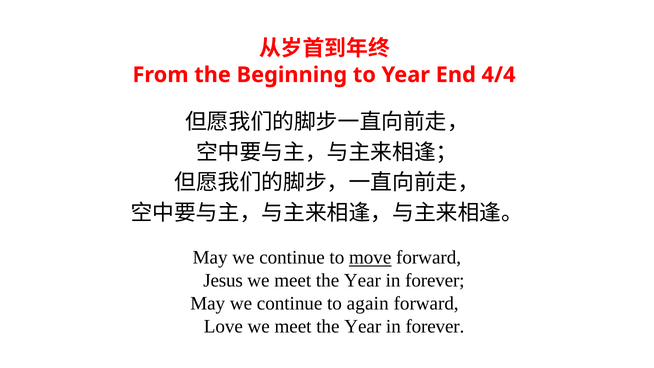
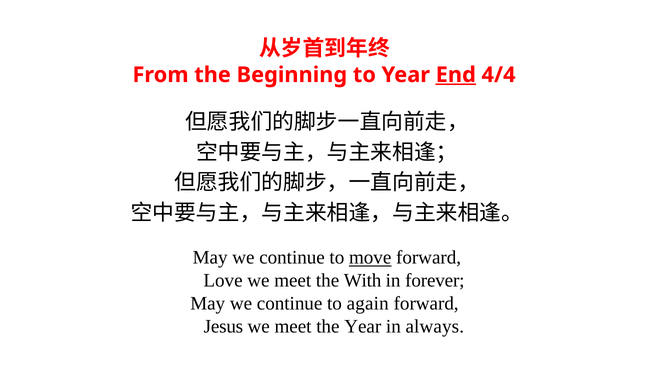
End underline: none -> present
Jesus: Jesus -> Love
Year at (362, 280): Year -> With
Love: Love -> Jesus
forever at (435, 326): forever -> always
